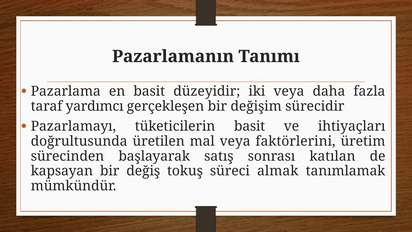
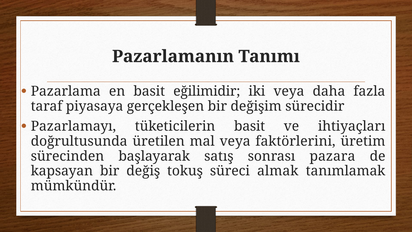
düzeyidir: düzeyidir -> eğilimidir
yardımcı: yardımcı -> piyasaya
katılan: katılan -> pazara
